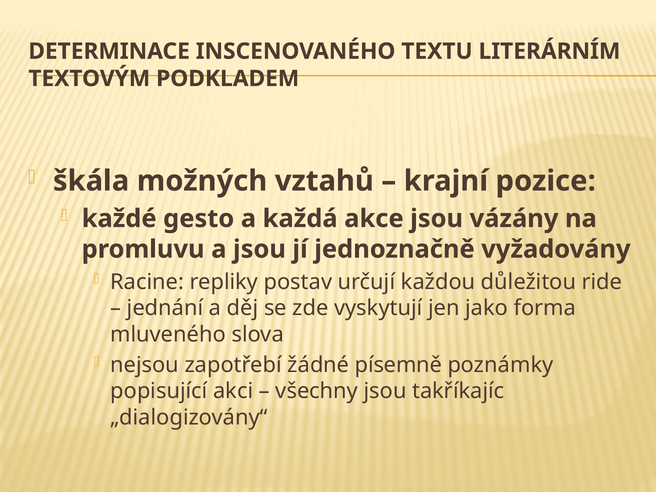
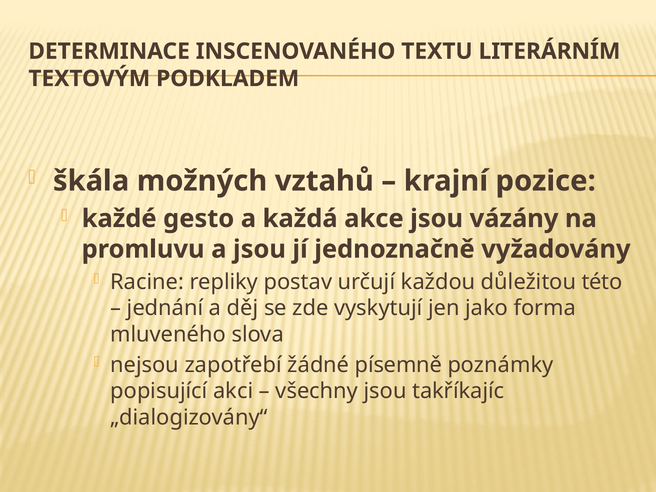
ride: ride -> této
